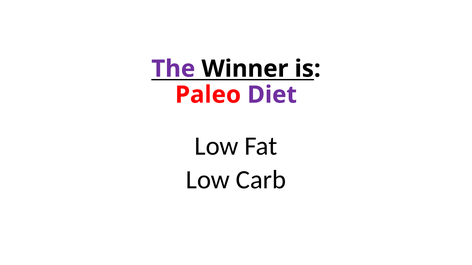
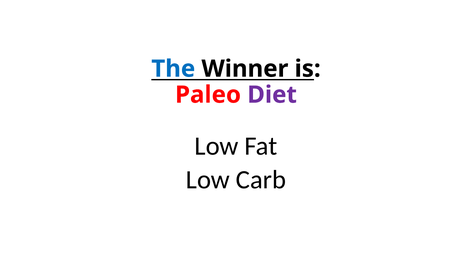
The colour: purple -> blue
